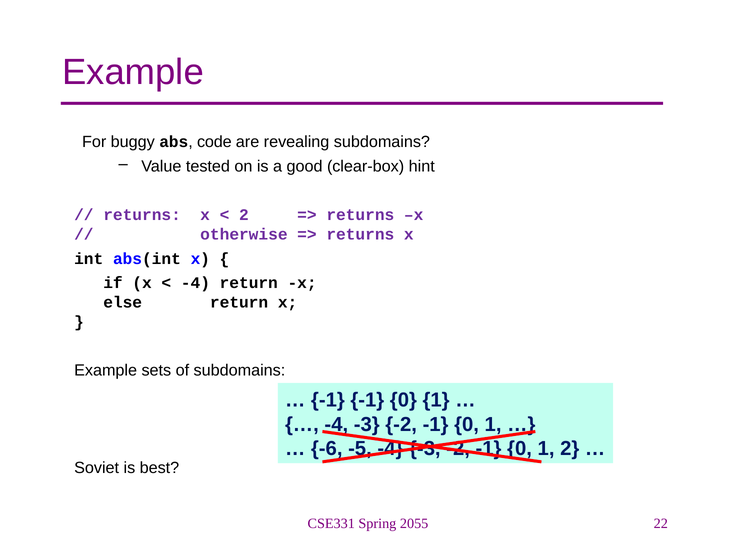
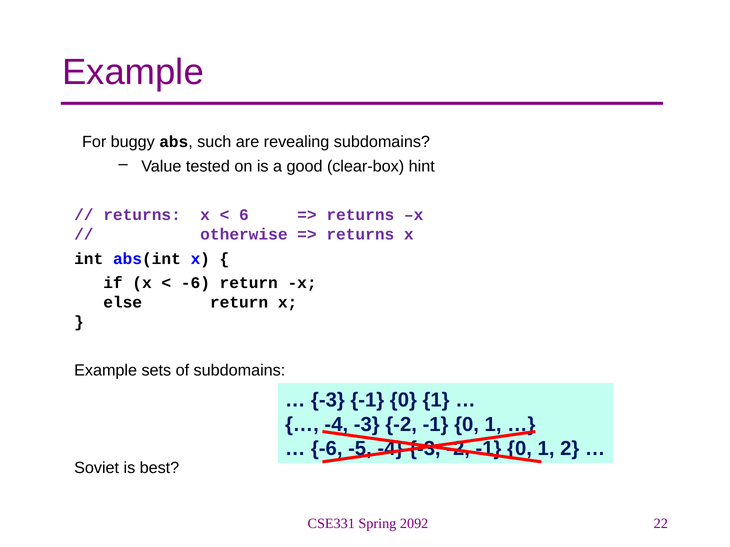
code: code -> such
2 at (244, 215): 2 -> 6
-4 at (195, 283): -4 -> -6
-1 at (328, 400): -1 -> -3
2055: 2055 -> 2092
